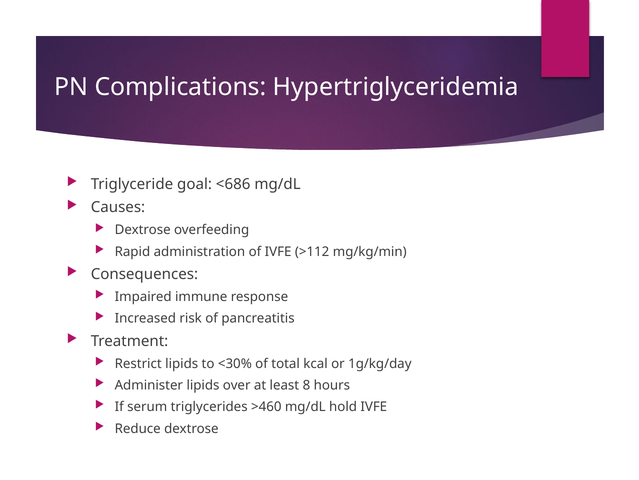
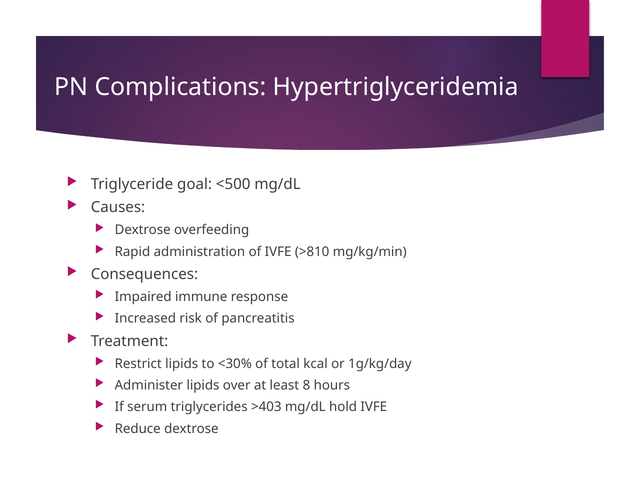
<686: <686 -> <500
>112: >112 -> >810
>460: >460 -> >403
